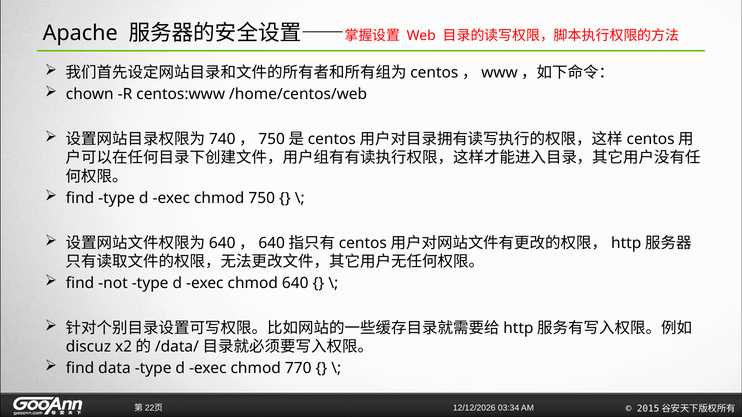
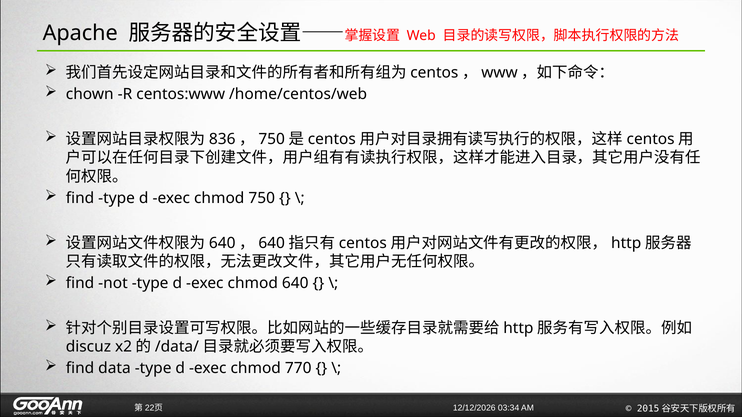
740: 740 -> 836
